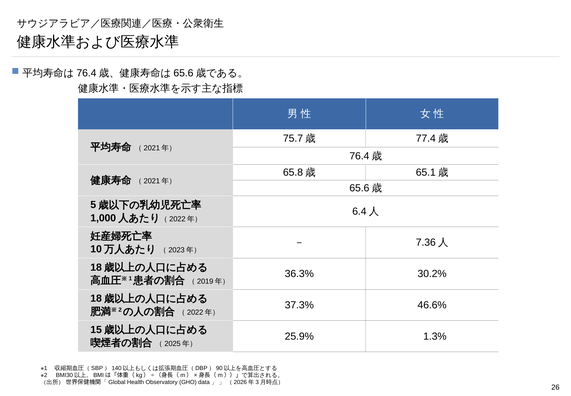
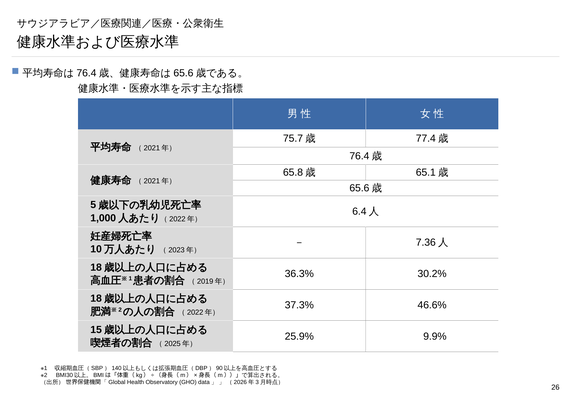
1.3%: 1.3% -> 9.9%
